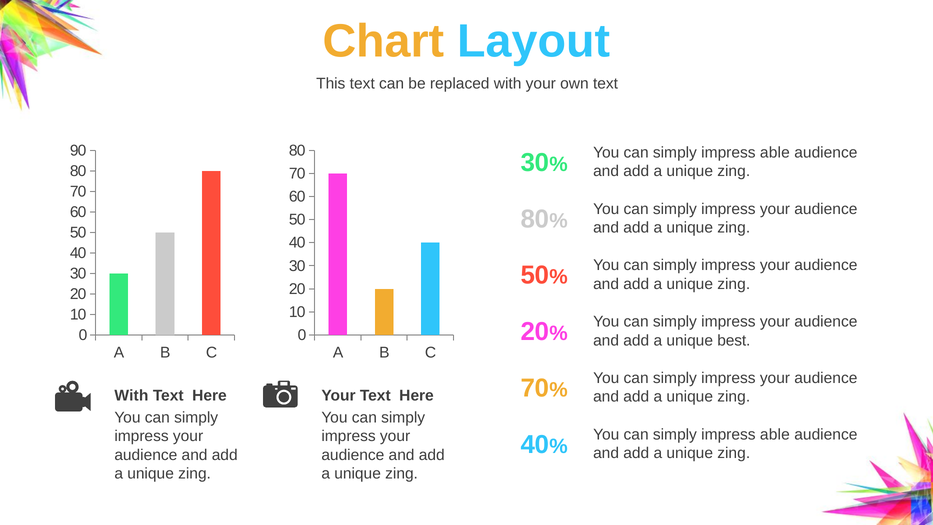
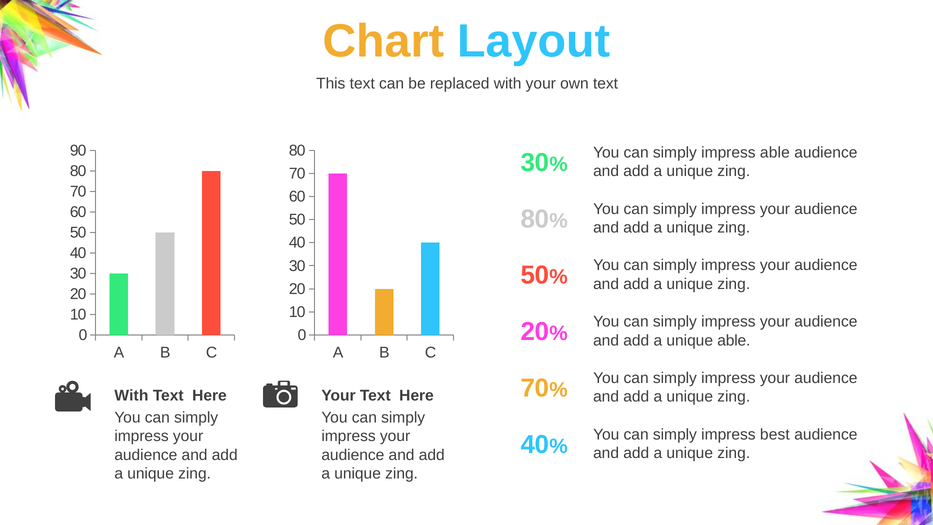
unique best: best -> able
able at (775, 434): able -> best
